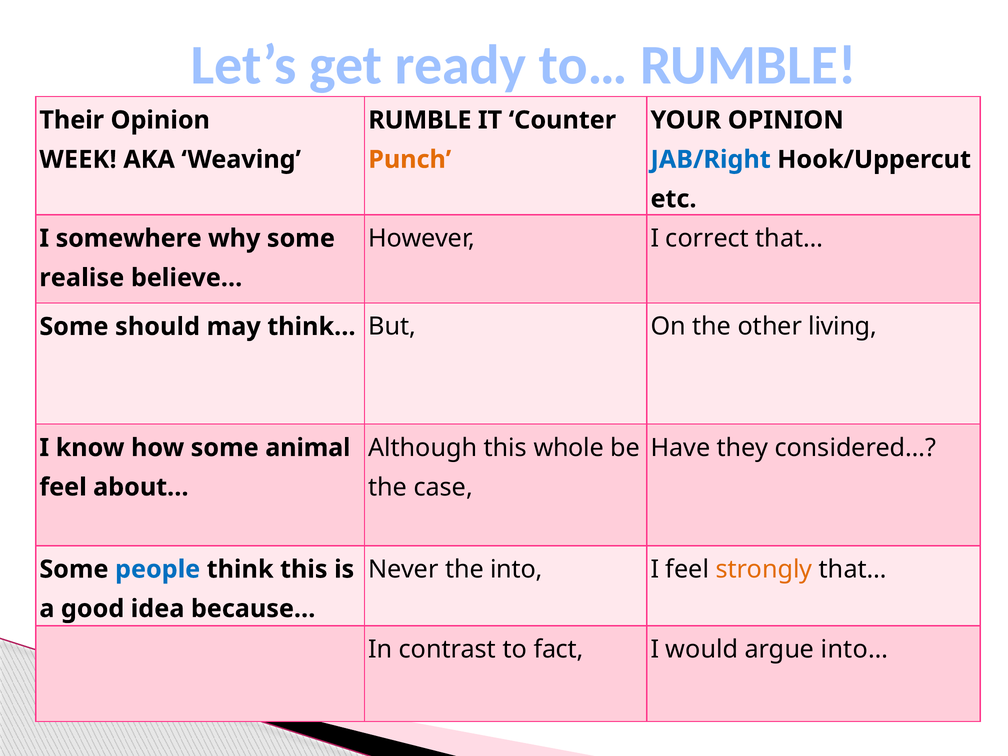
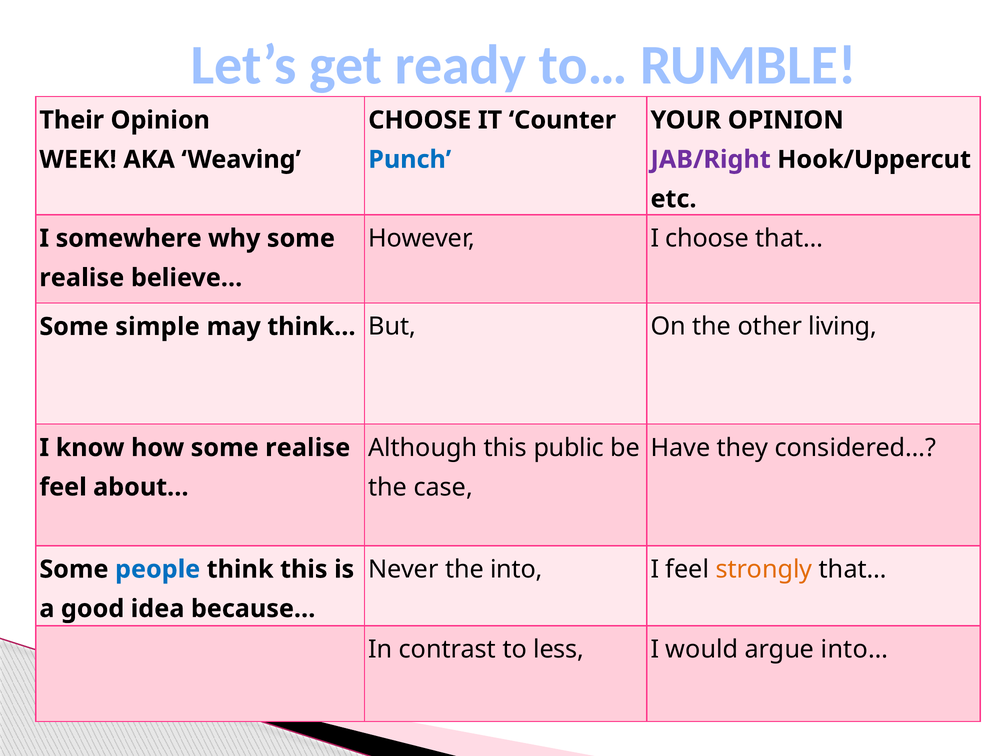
RUMBLE at (420, 120): RUMBLE -> CHOOSE
Punch colour: orange -> blue
JAB/Right colour: blue -> purple
I correct: correct -> choose
should: should -> simple
whole: whole -> public
how some animal: animal -> realise
fact: fact -> less
